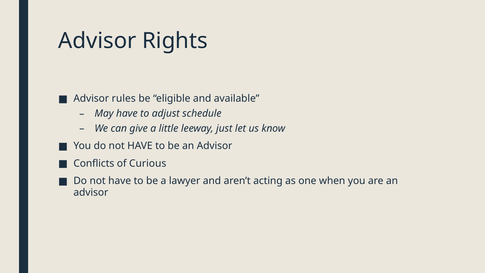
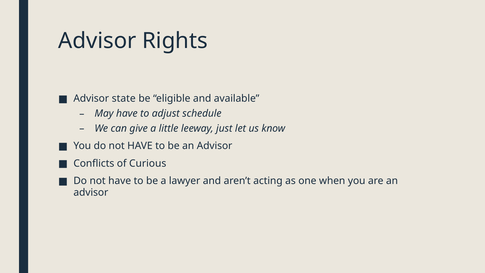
rules: rules -> state
